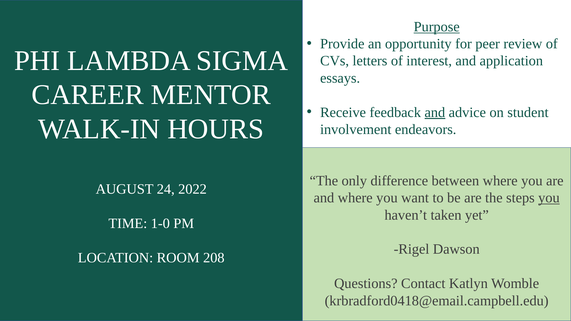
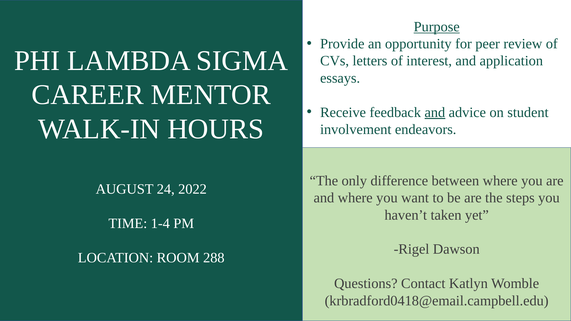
you at (549, 198) underline: present -> none
1-0: 1-0 -> 1-4
208: 208 -> 288
